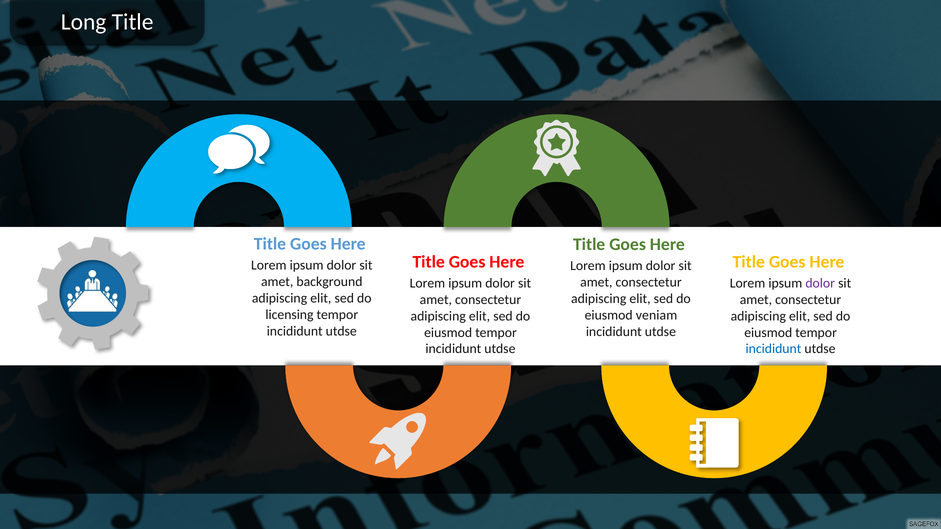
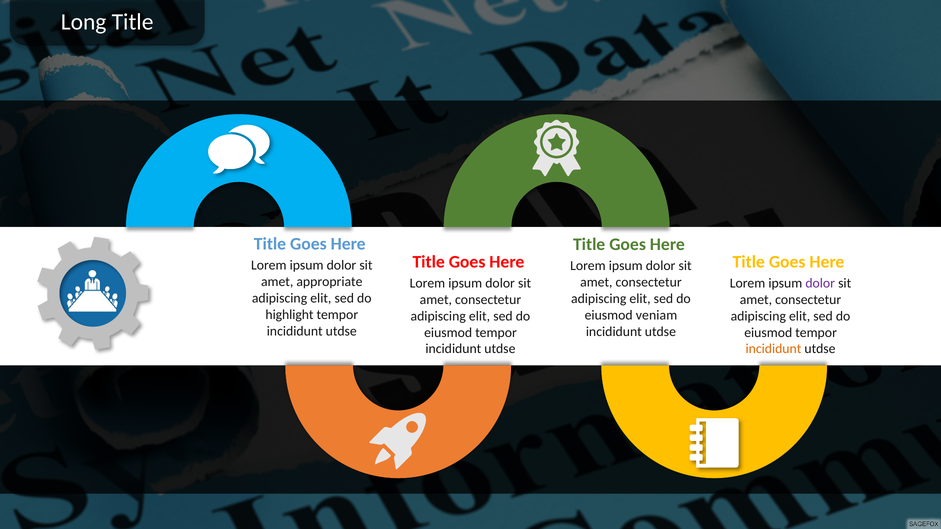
background: background -> appropriate
licensing: licensing -> highlight
incididunt at (773, 349) colour: blue -> orange
